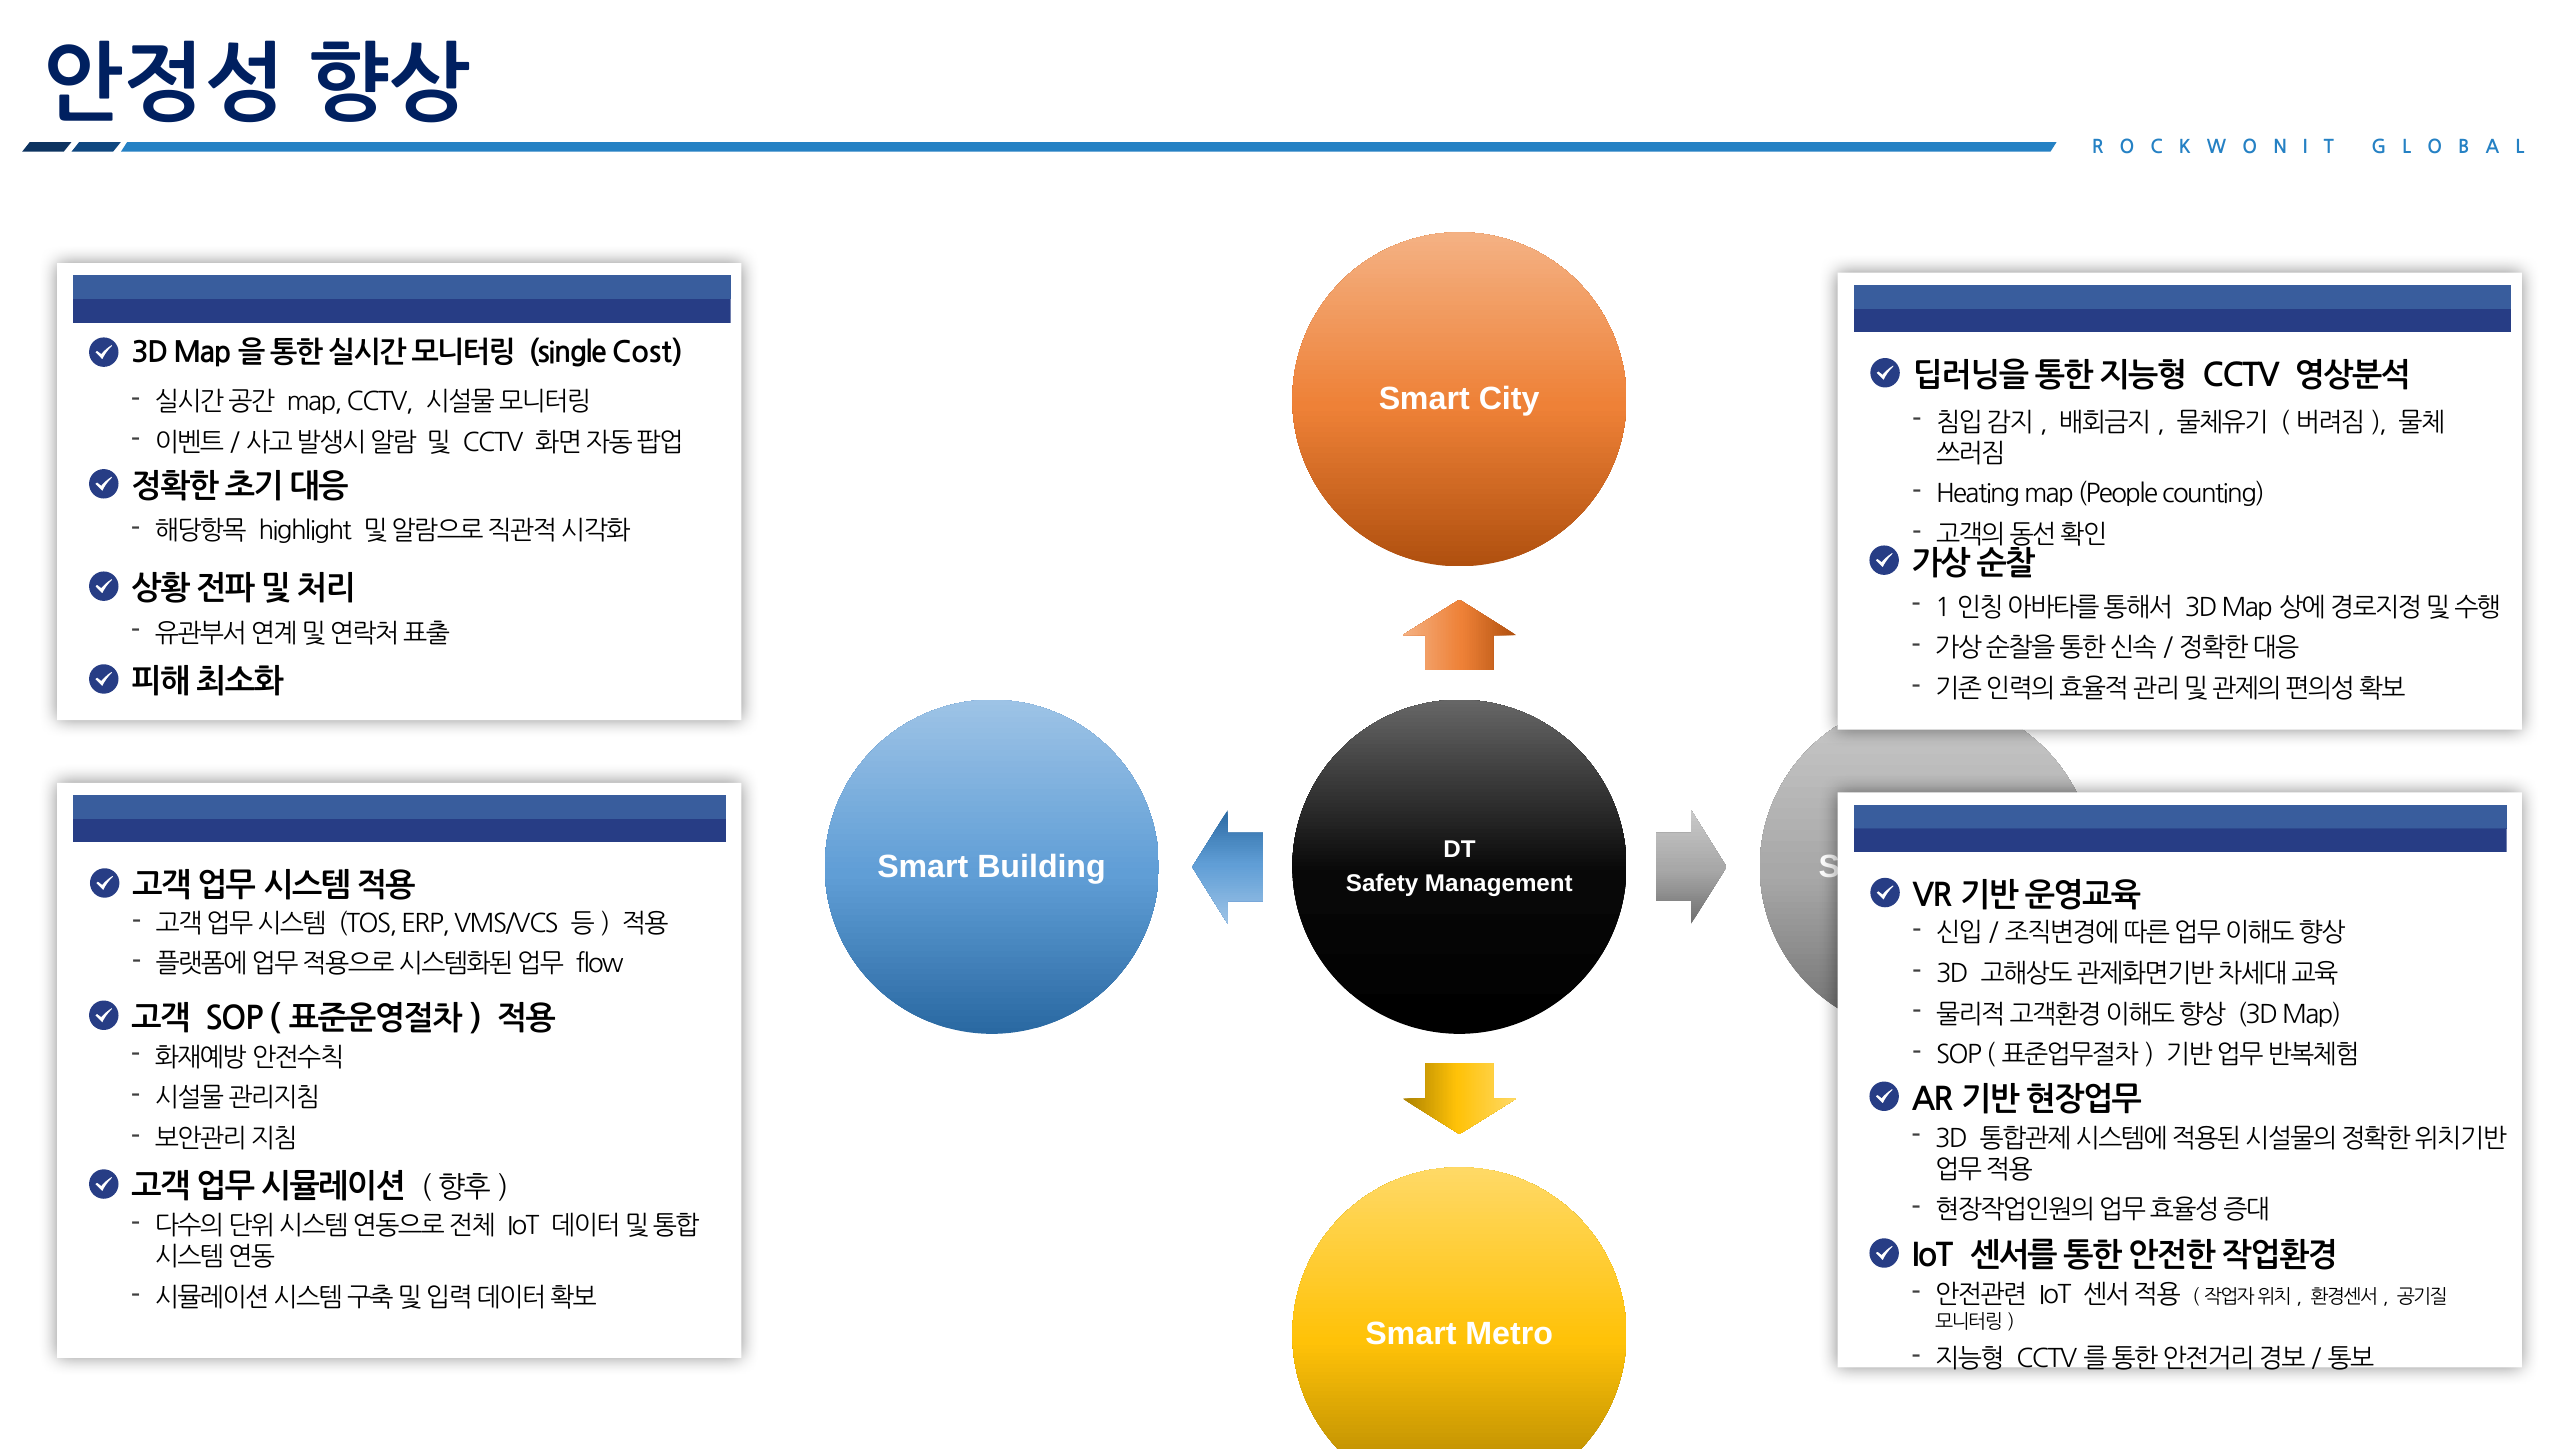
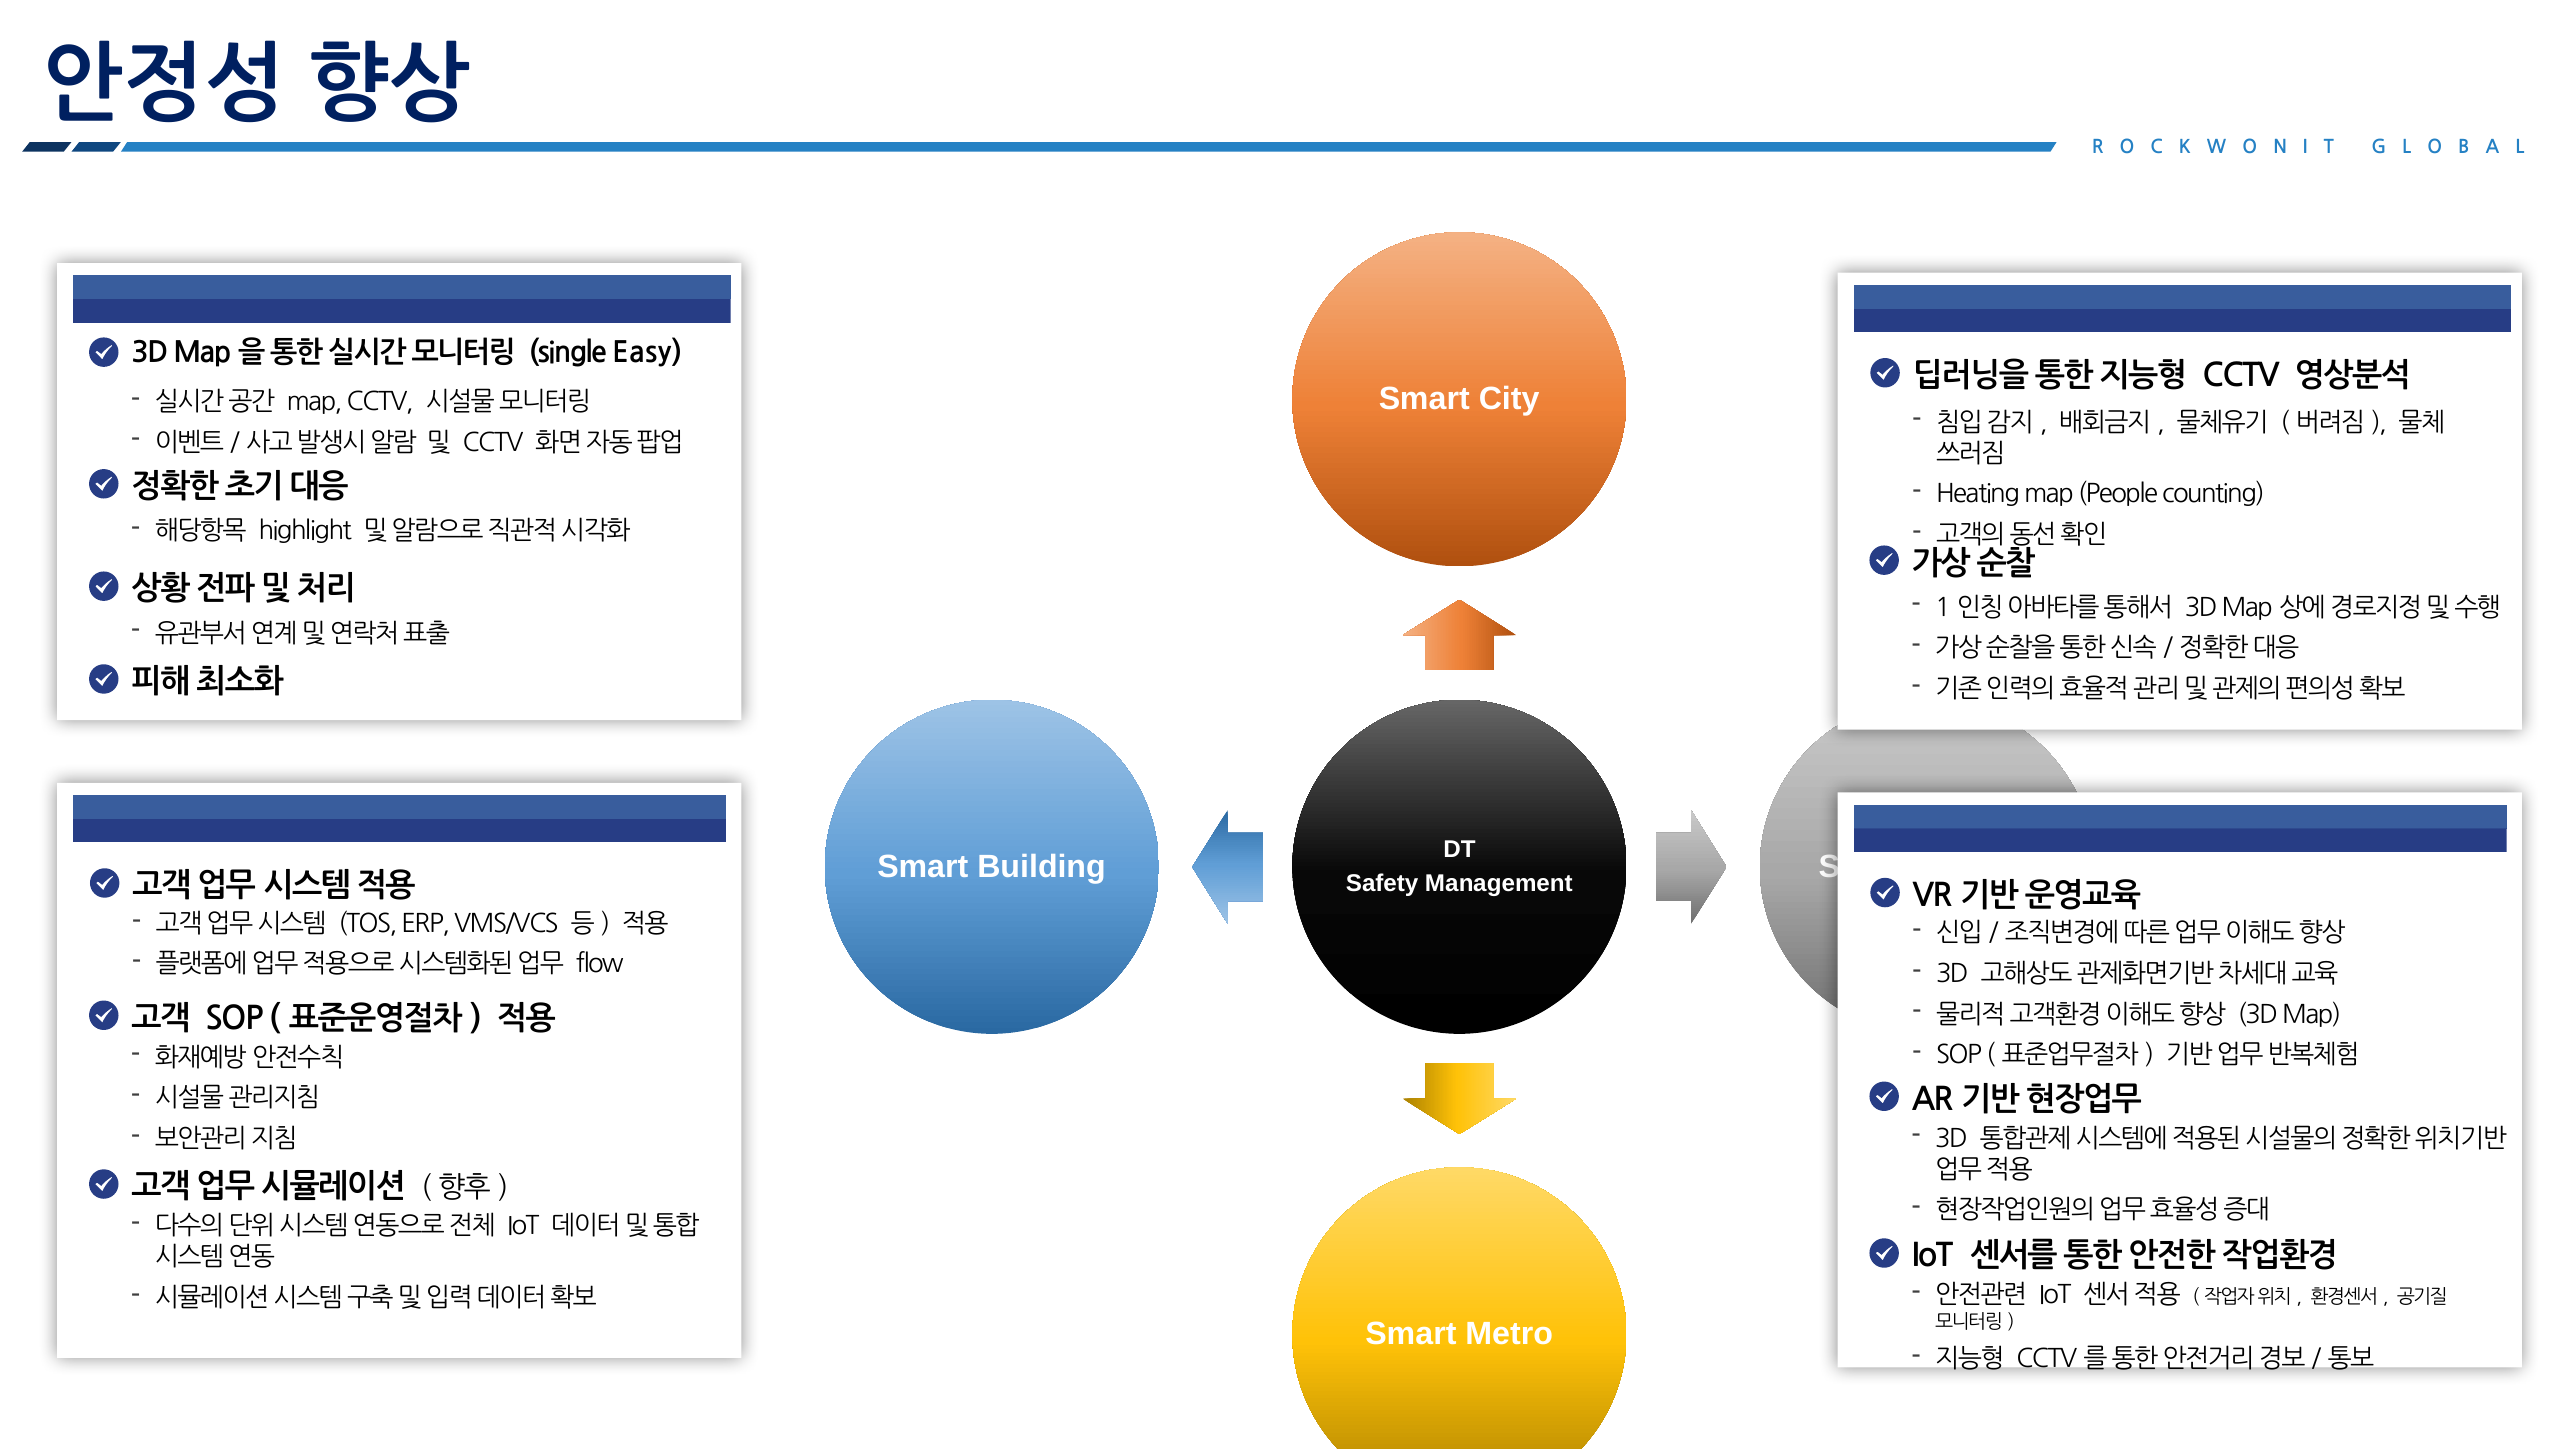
Cost: Cost -> Easy
